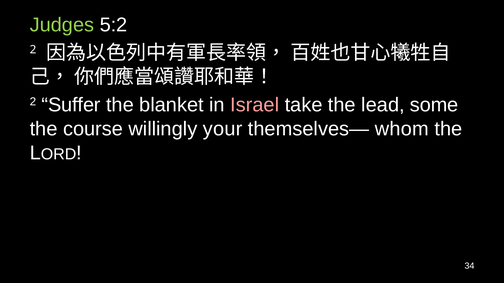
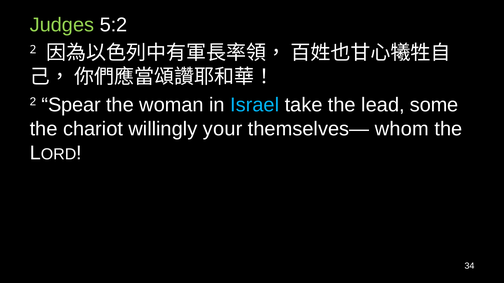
Suffer: Suffer -> Spear
blanket: blanket -> woman
Israel colour: pink -> light blue
course: course -> chariot
